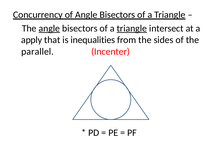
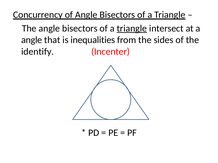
angle at (49, 28) underline: present -> none
apply at (32, 40): apply -> angle
parallel: parallel -> identify
